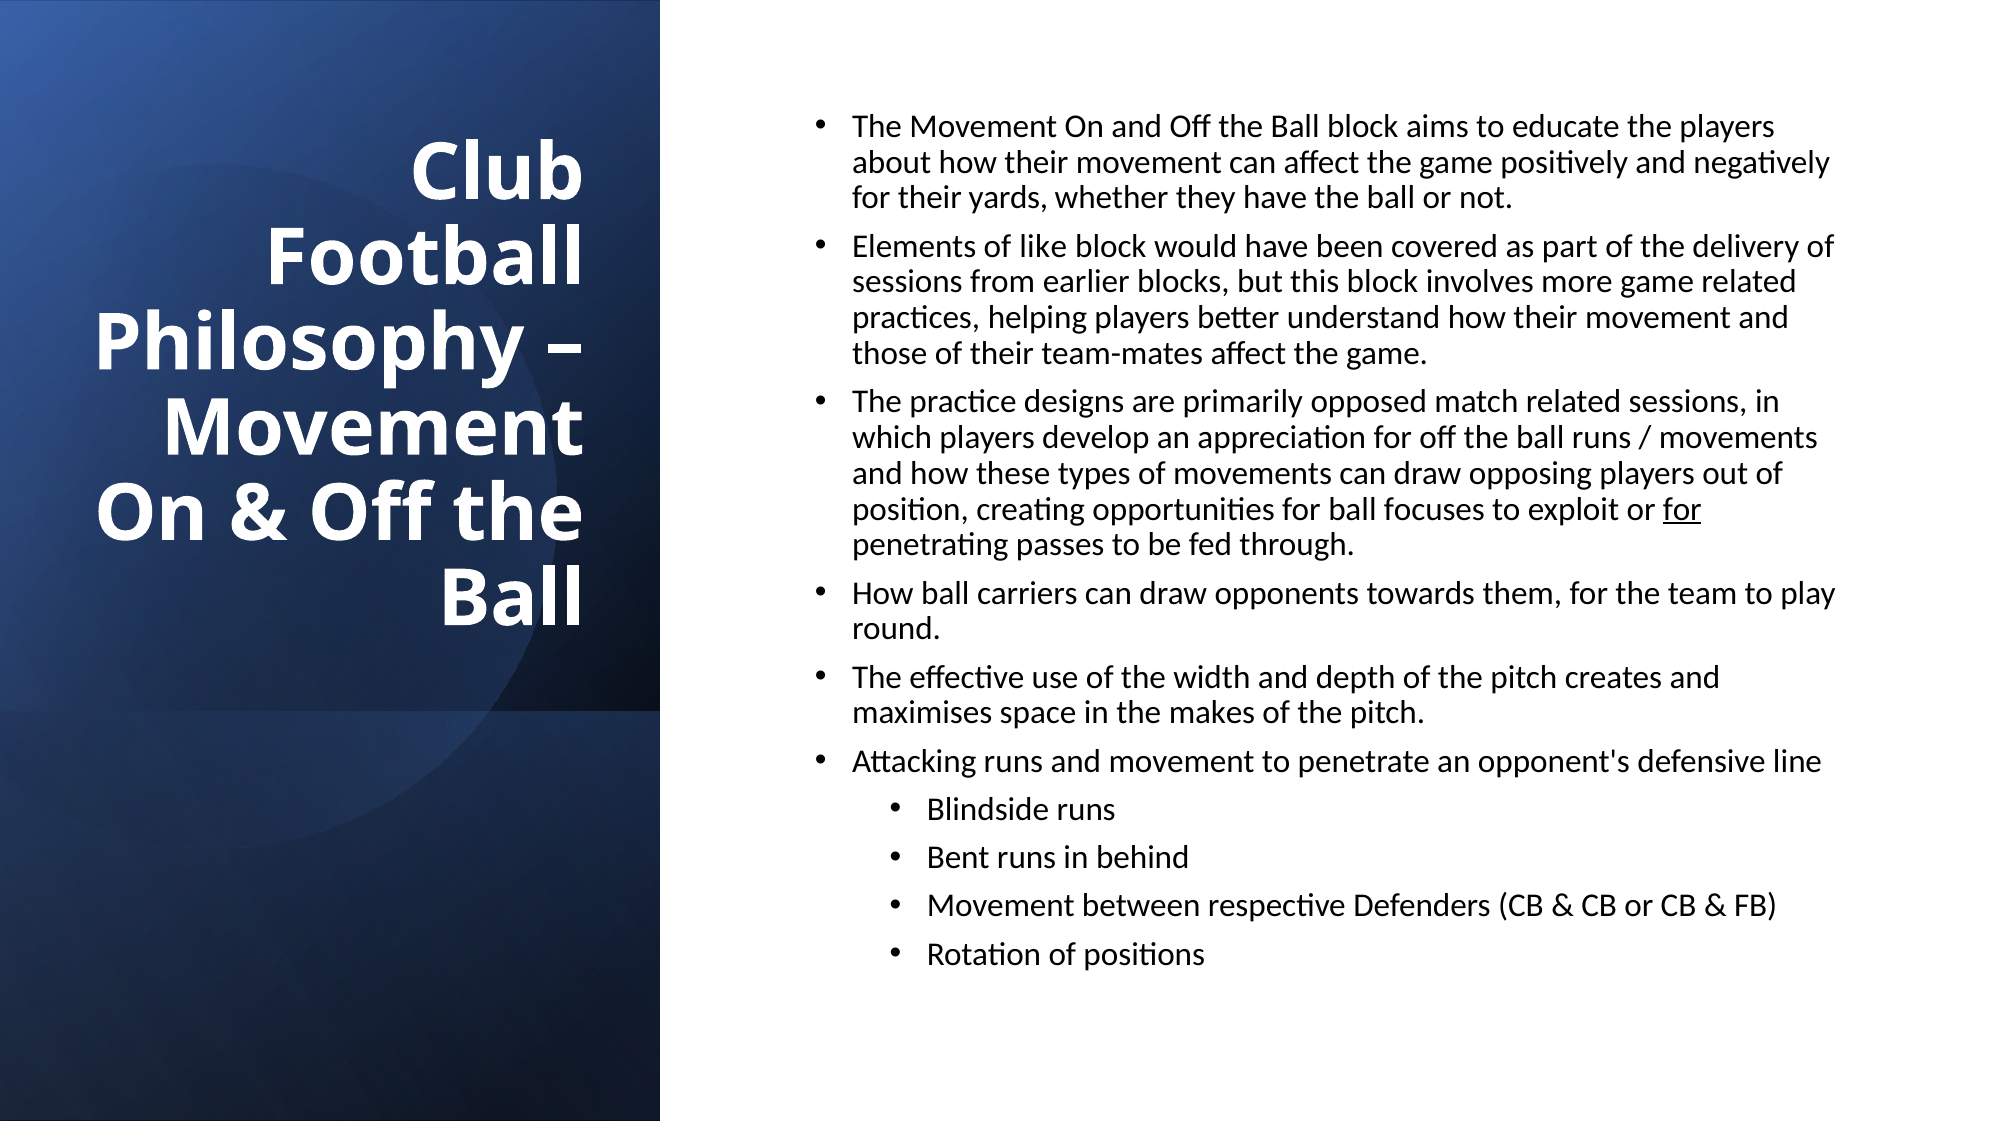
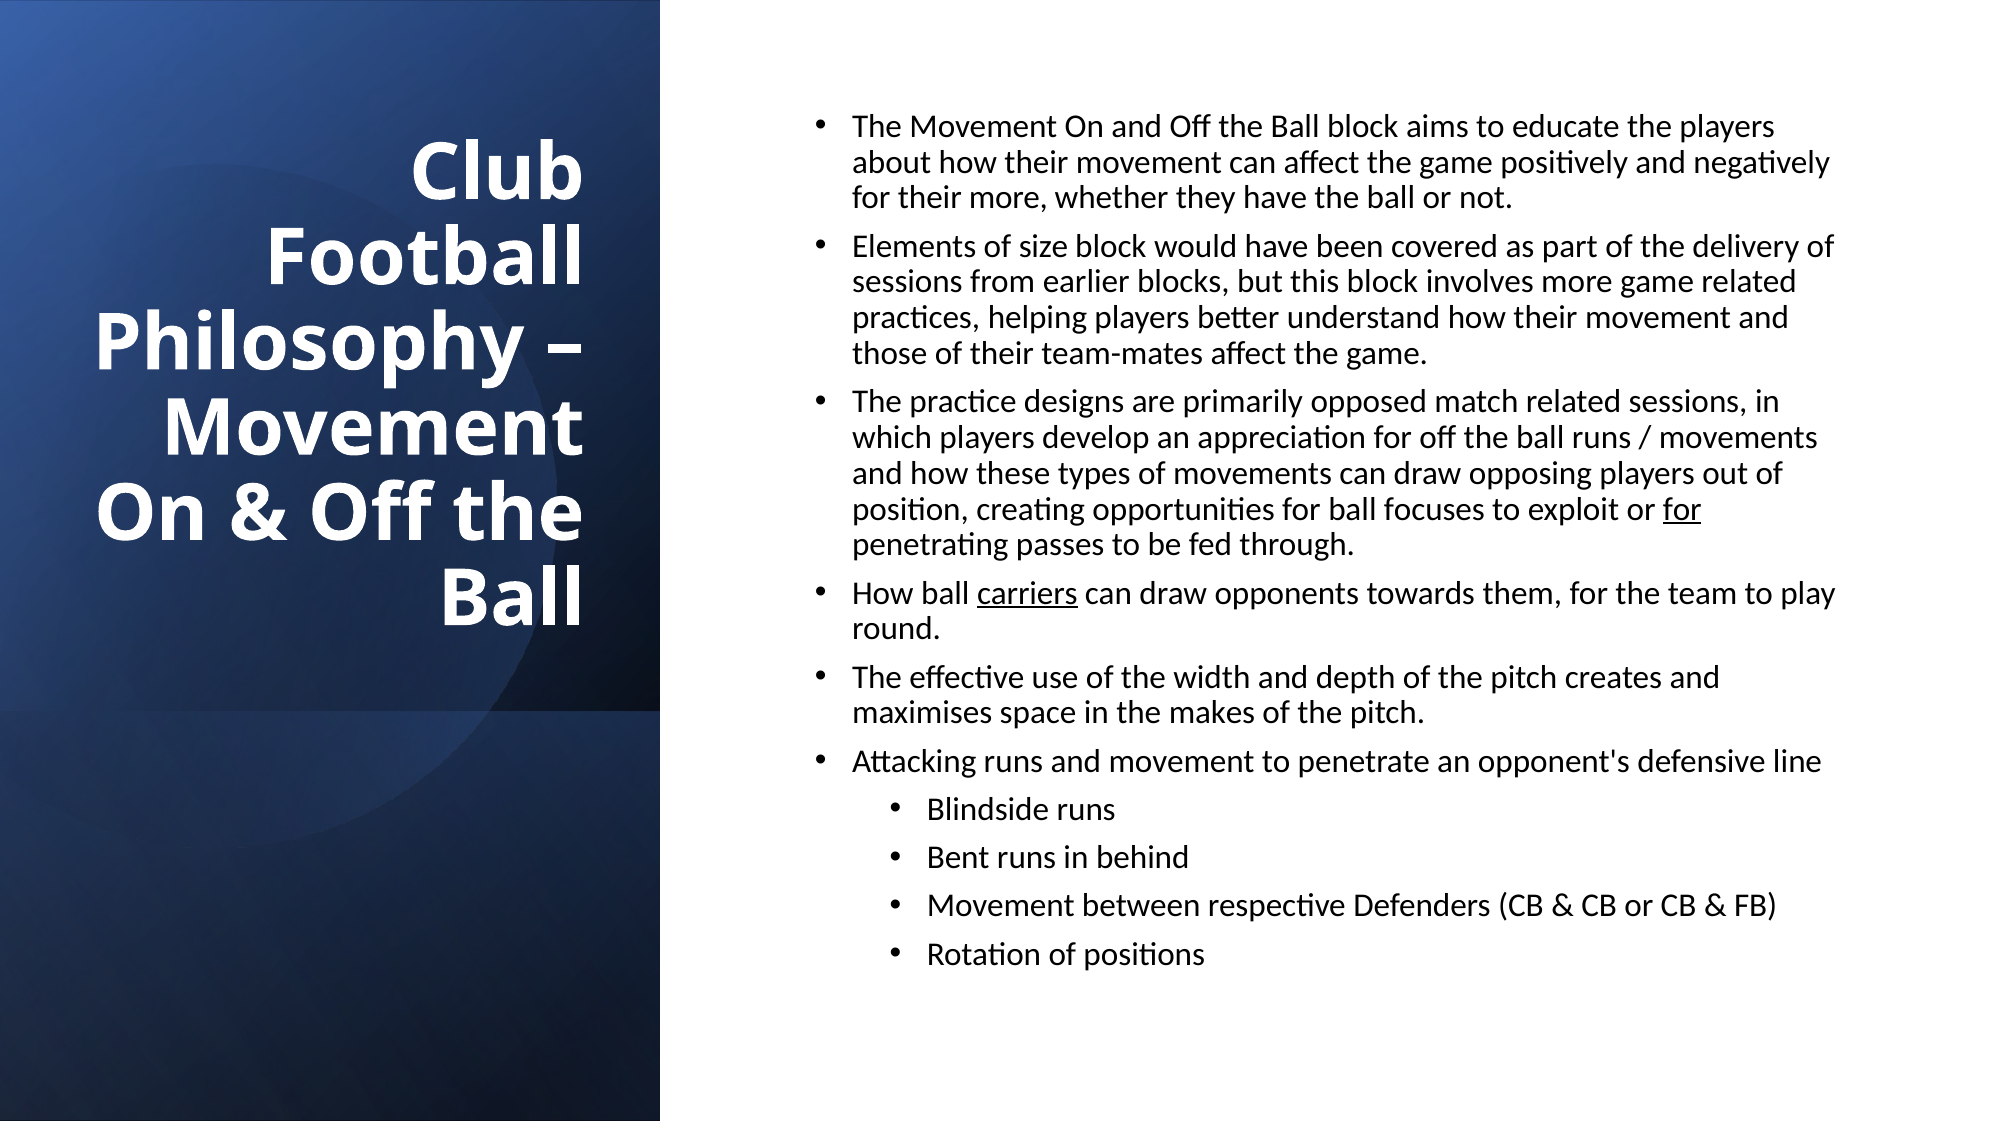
their yards: yards -> more
like: like -> size
carriers underline: none -> present
